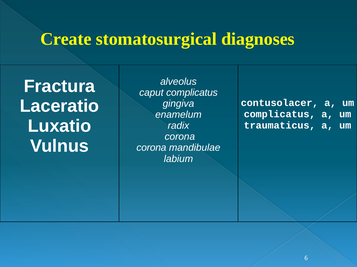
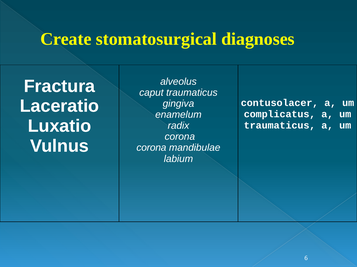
caput complicatus: complicatus -> traumaticus
